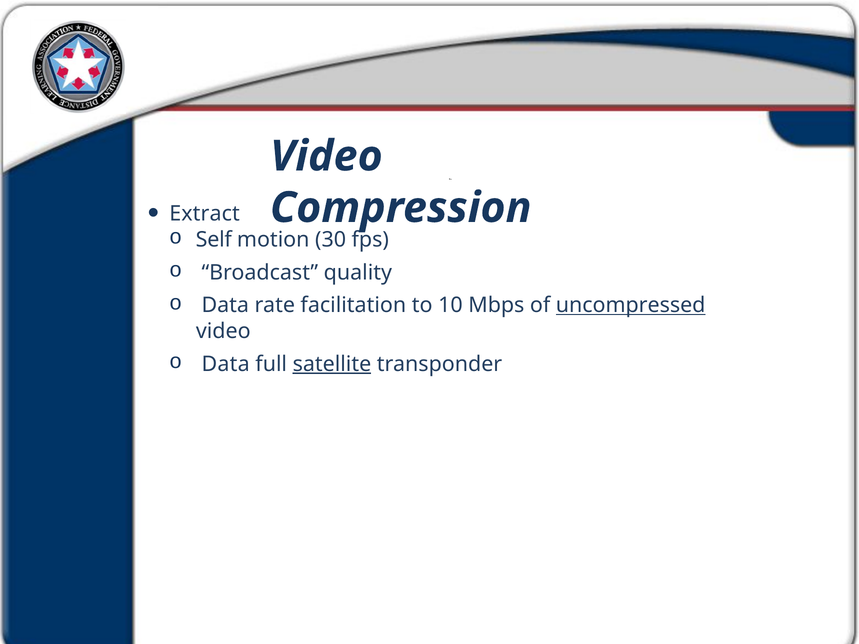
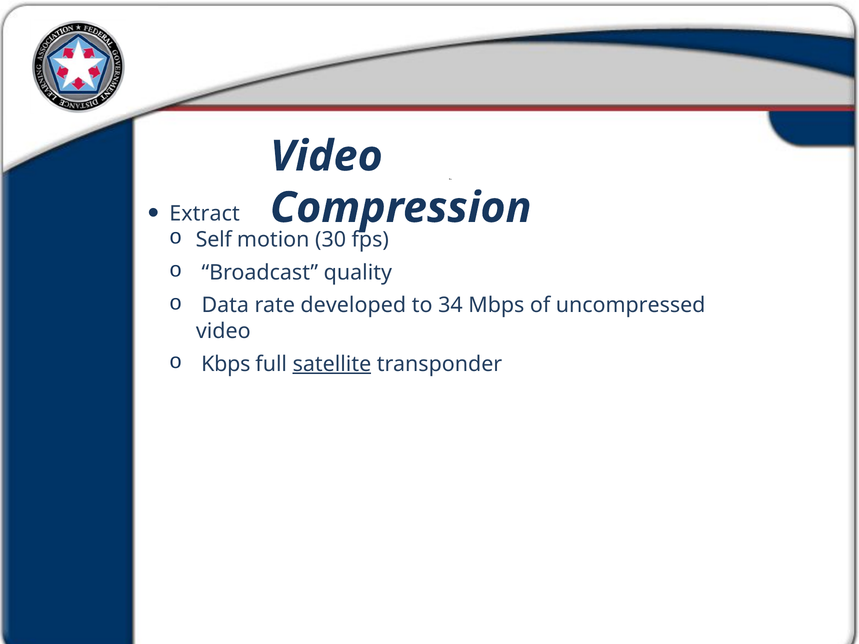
facilitation: facilitation -> developed
10: 10 -> 34
uncompressed underline: present -> none
Data at (226, 364): Data -> Kbps
